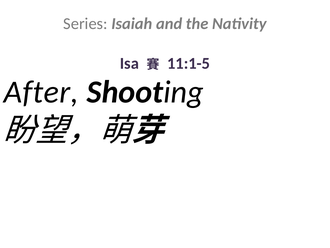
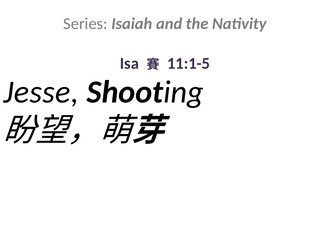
After: After -> Jesse
